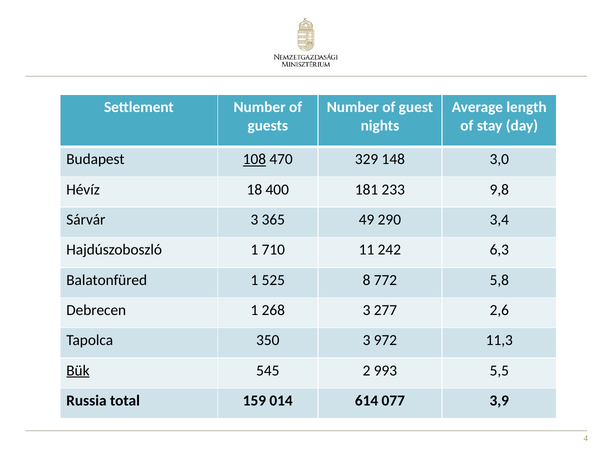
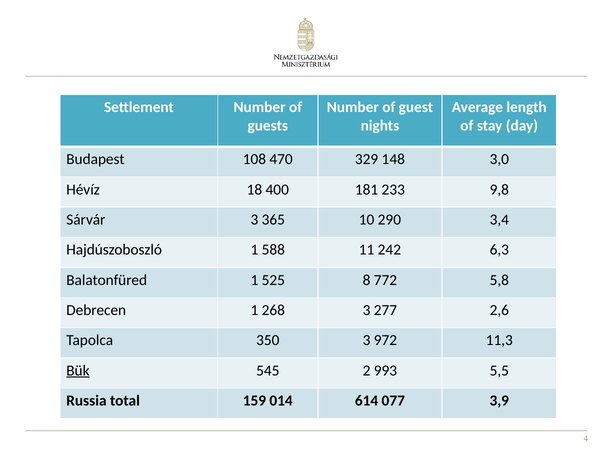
108 underline: present -> none
49: 49 -> 10
710: 710 -> 588
